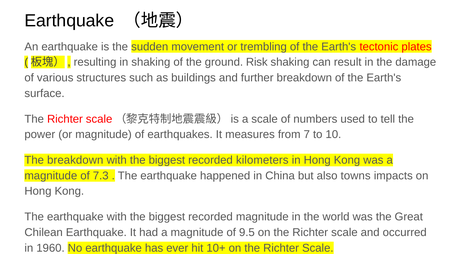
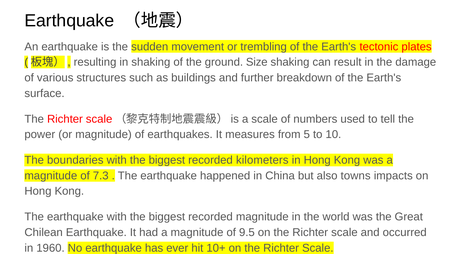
Risk: Risk -> Size
7: 7 -> 5
The breakdown: breakdown -> boundaries
